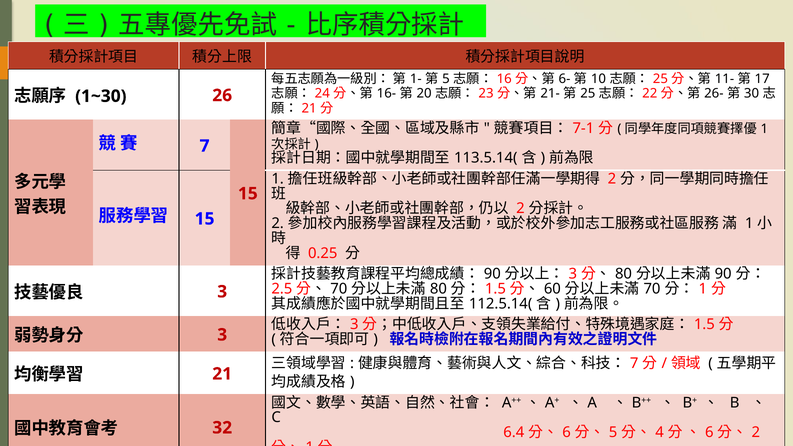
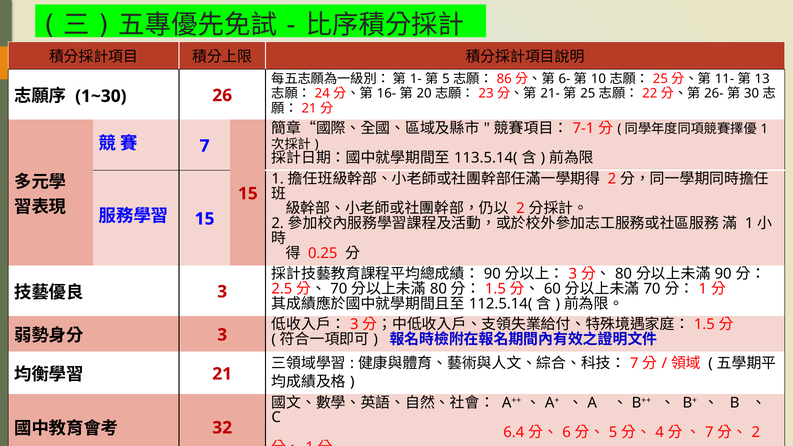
16: 16 -> 86
17: 17 -> 13
6 at (709, 432): 6 -> 7
